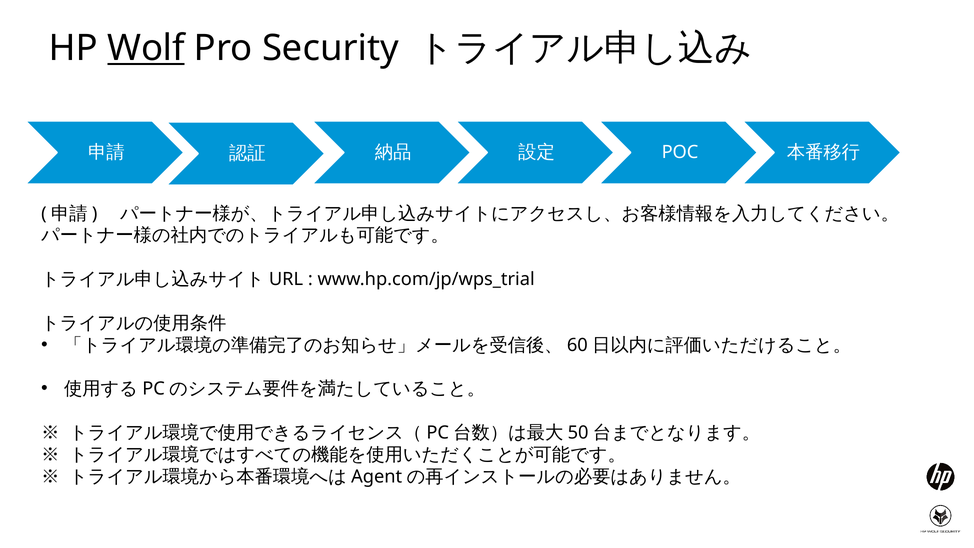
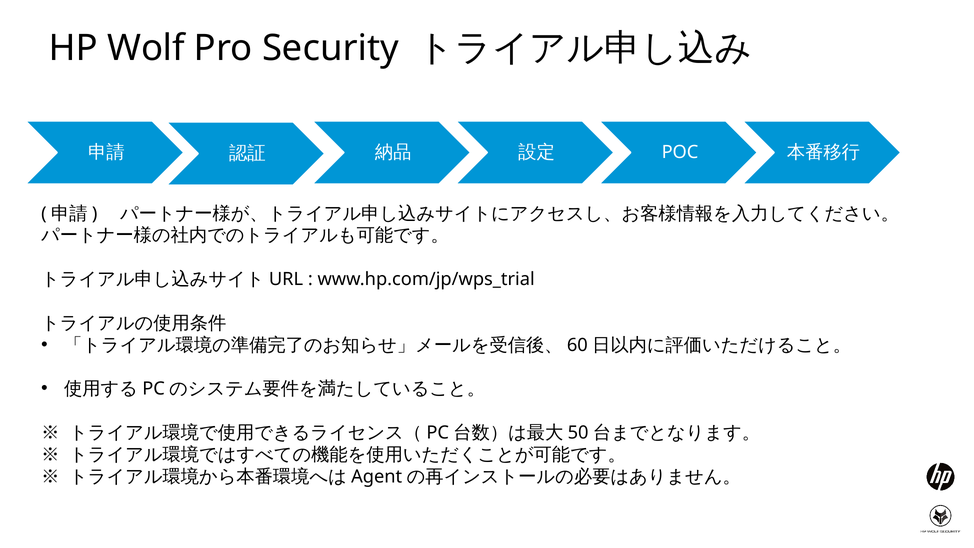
Wolf underline: present -> none
